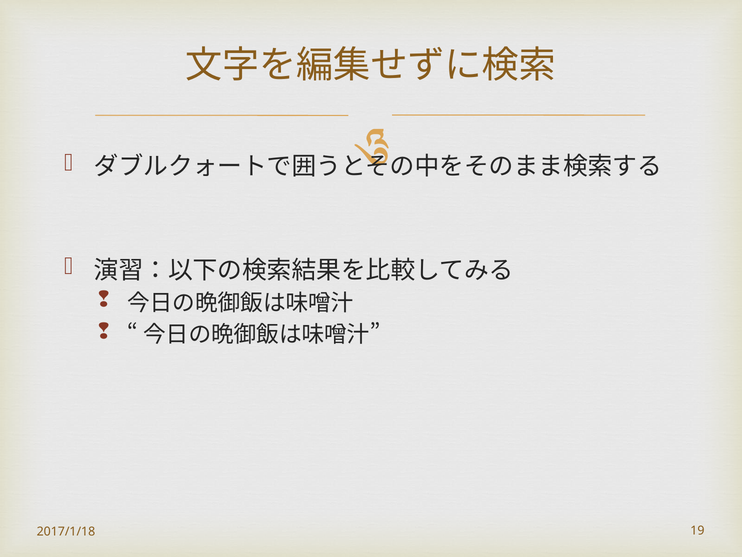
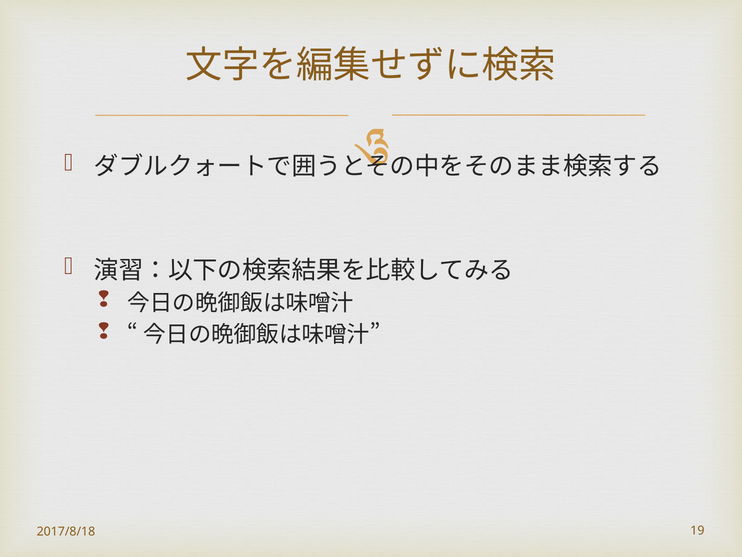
2017/1/18: 2017/1/18 -> 2017/8/18
